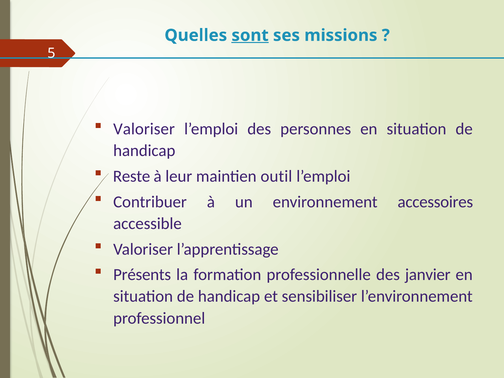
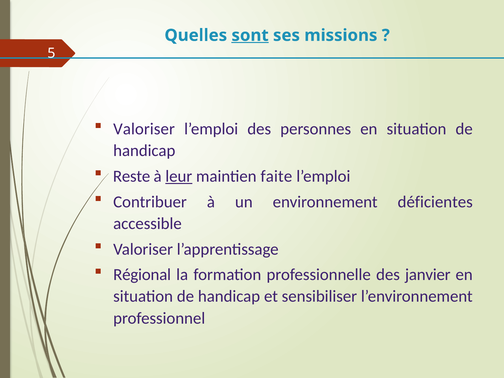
leur underline: none -> present
outil: outil -> faite
accessoires: accessoires -> déficientes
Présents: Présents -> Régional
